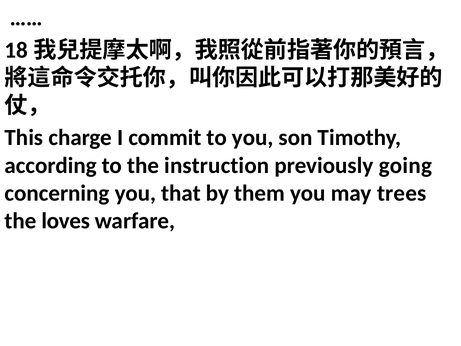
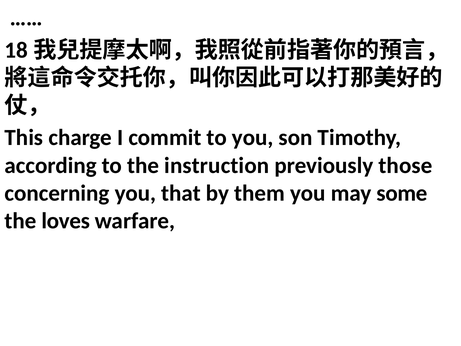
going: going -> those
trees: trees -> some
